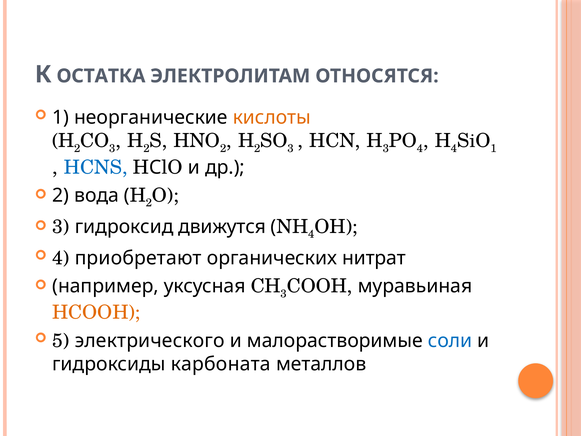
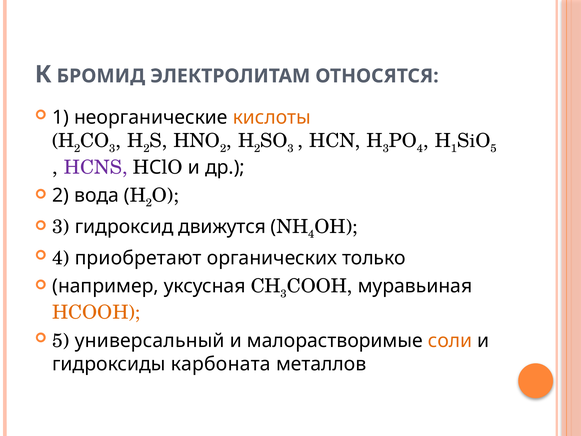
ОСТАТКА: ОСТАТКА -> БРОМИД
4 at (454, 148): 4 -> 1
1 at (494, 148): 1 -> 5
HCNS colour: blue -> purple
нитрат: нитрат -> только
электрического: электрического -> универсальный
соли colour: blue -> orange
